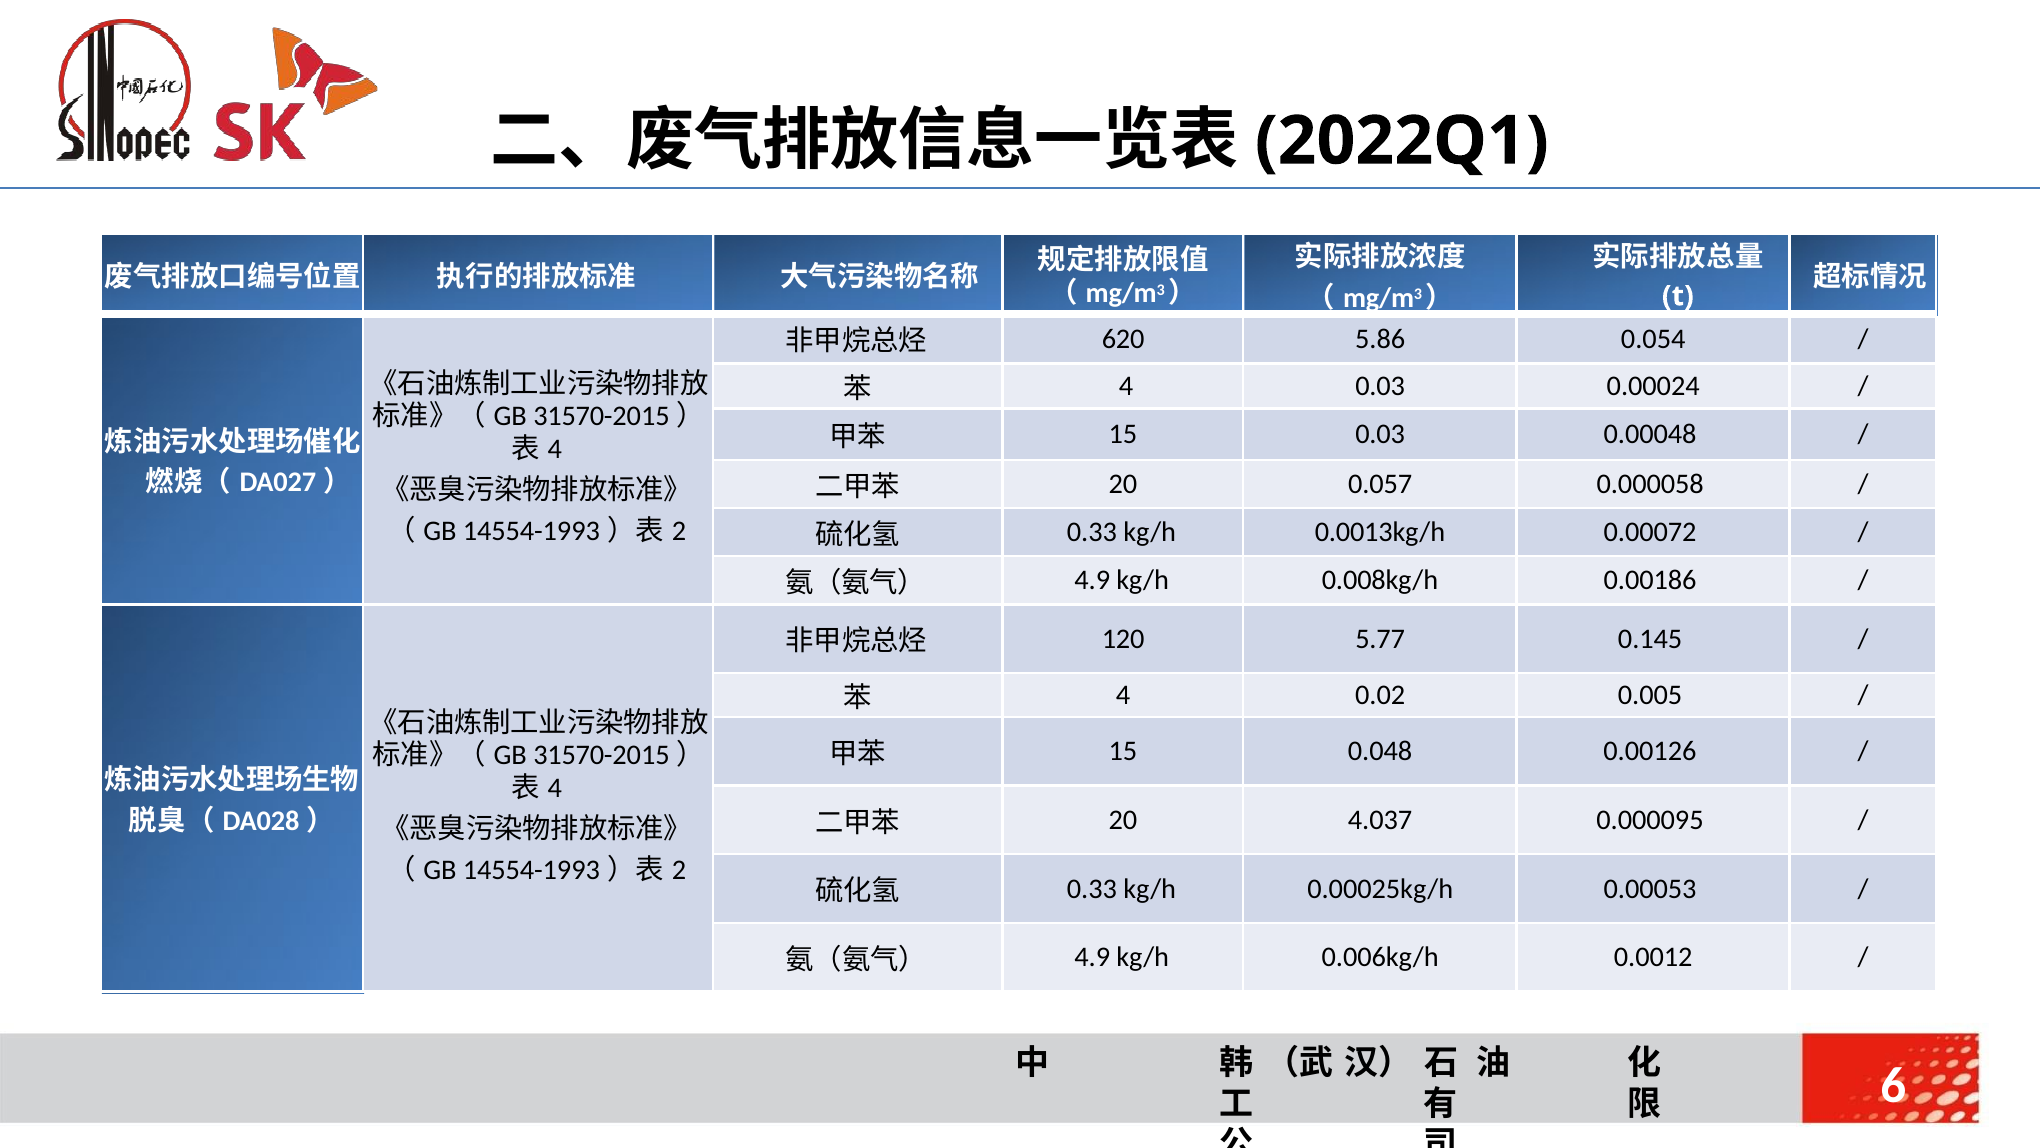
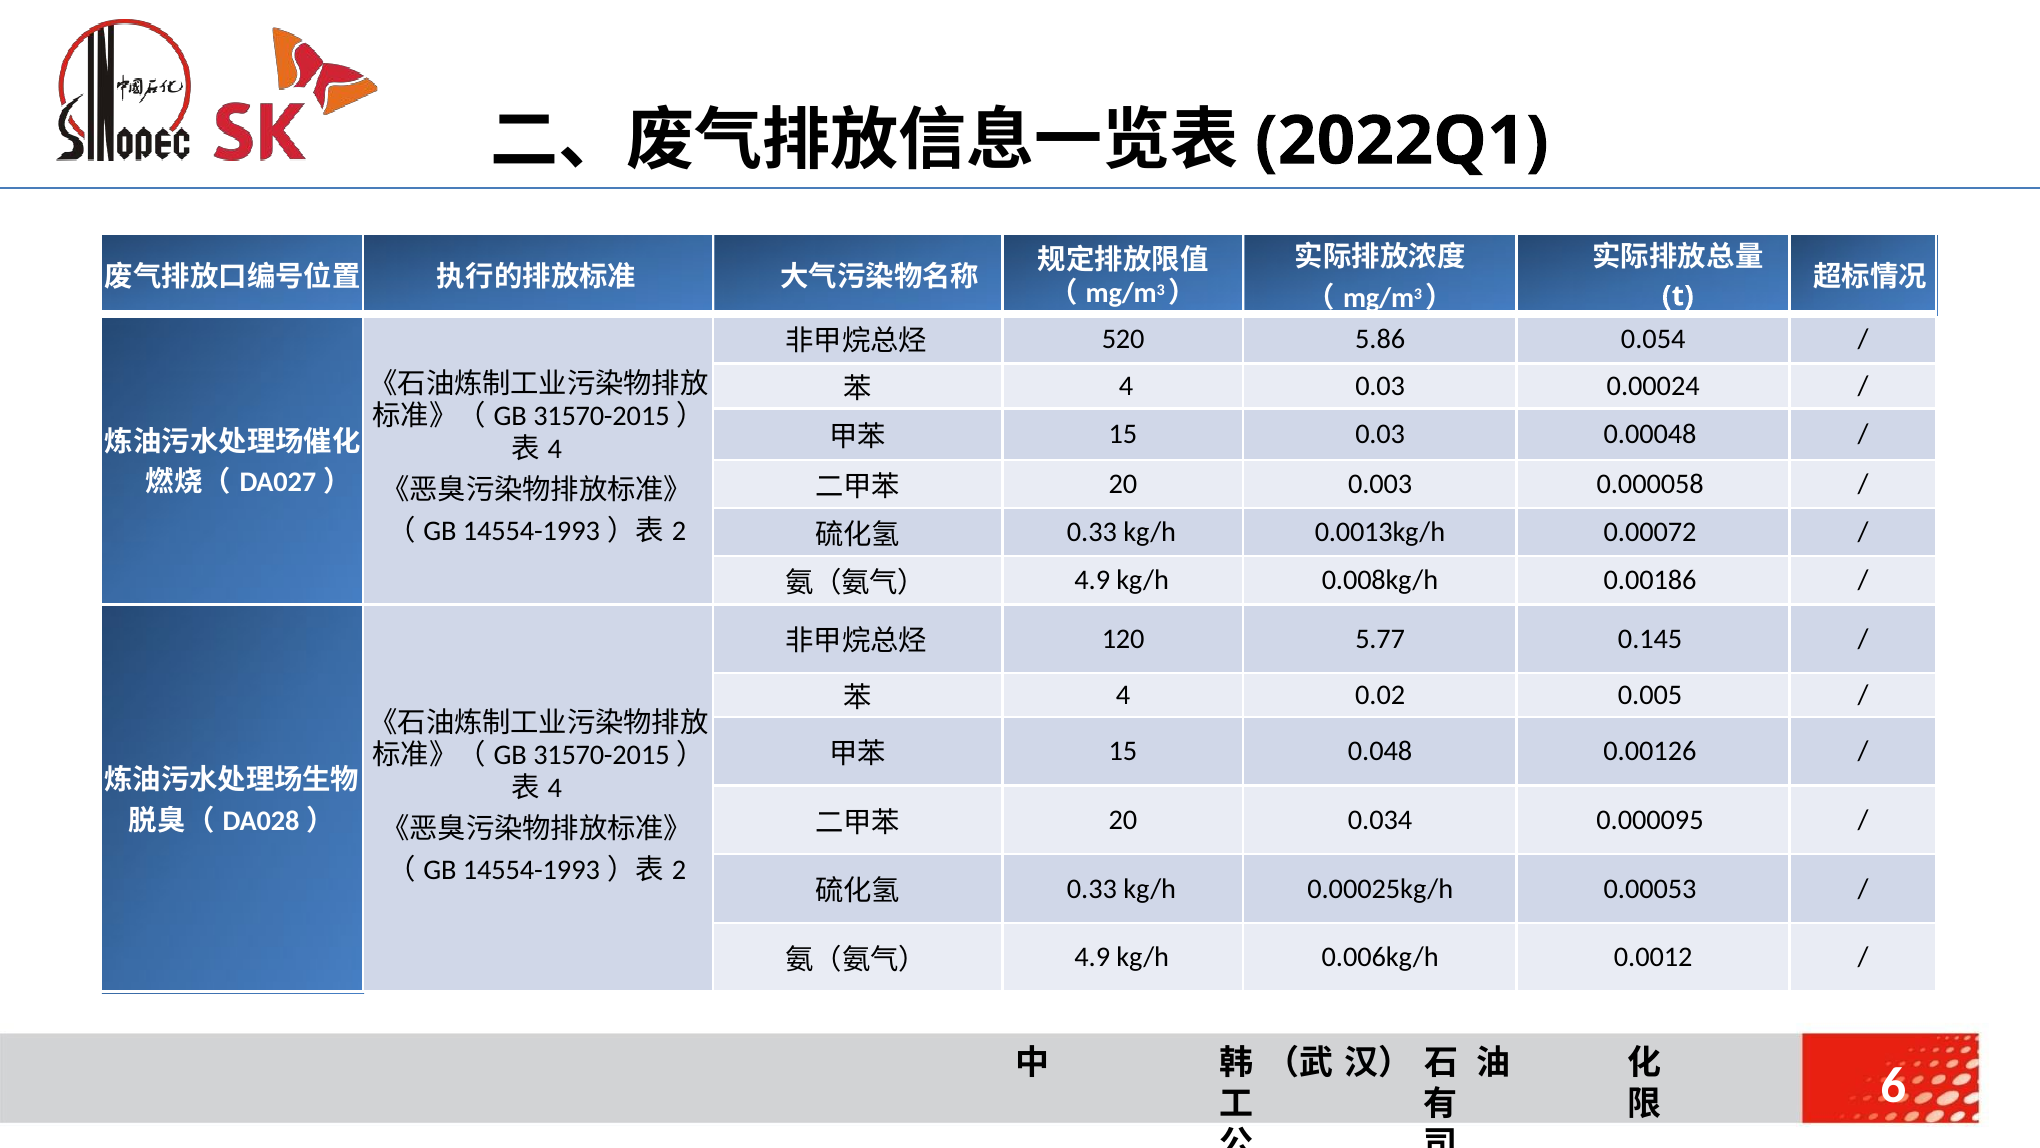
620: 620 -> 520
0.057: 0.057 -> 0.003
4.037: 4.037 -> 0.034
